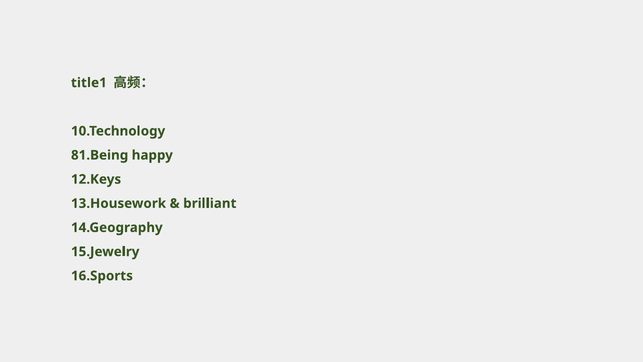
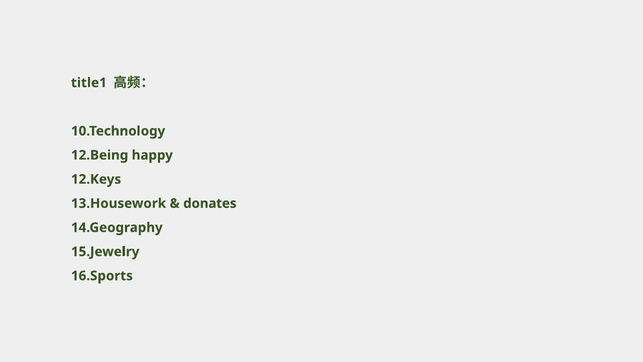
81.Being: 81.Being -> 12.Being
brilliant: brilliant -> donates
